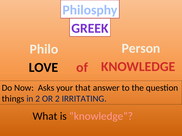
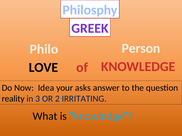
Asks: Asks -> Idea
that: that -> asks
things: things -> reality
in 2: 2 -> 3
knowledge at (101, 117) colour: pink -> light blue
